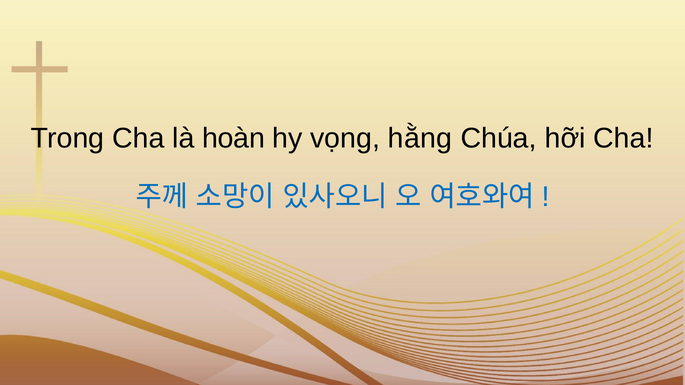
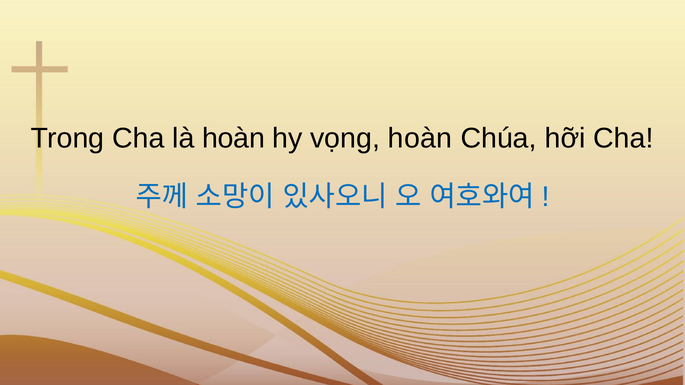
vọng hằng: hằng -> hoàn
